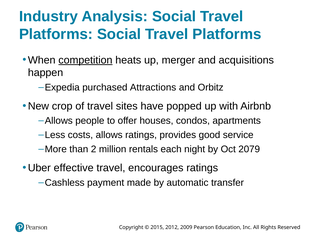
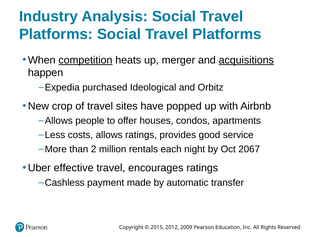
acquisitions underline: none -> present
Attractions: Attractions -> Ideological
2079: 2079 -> 2067
